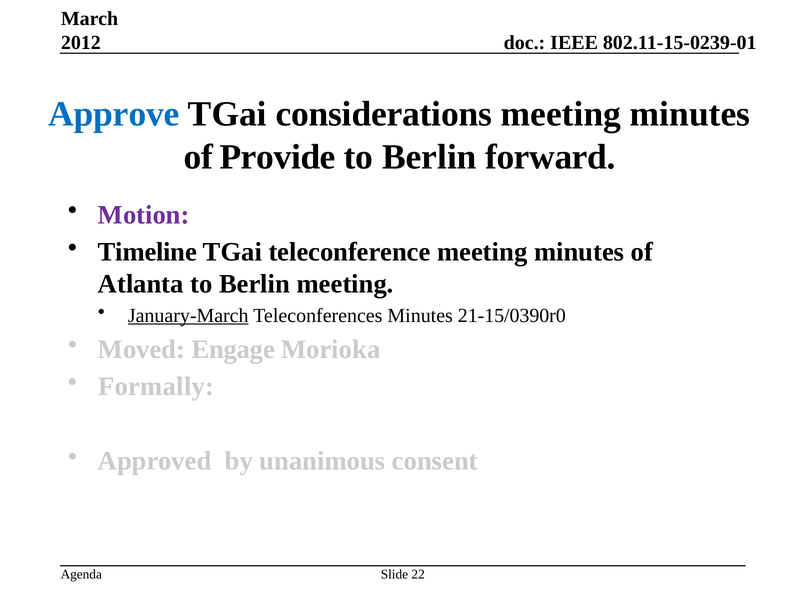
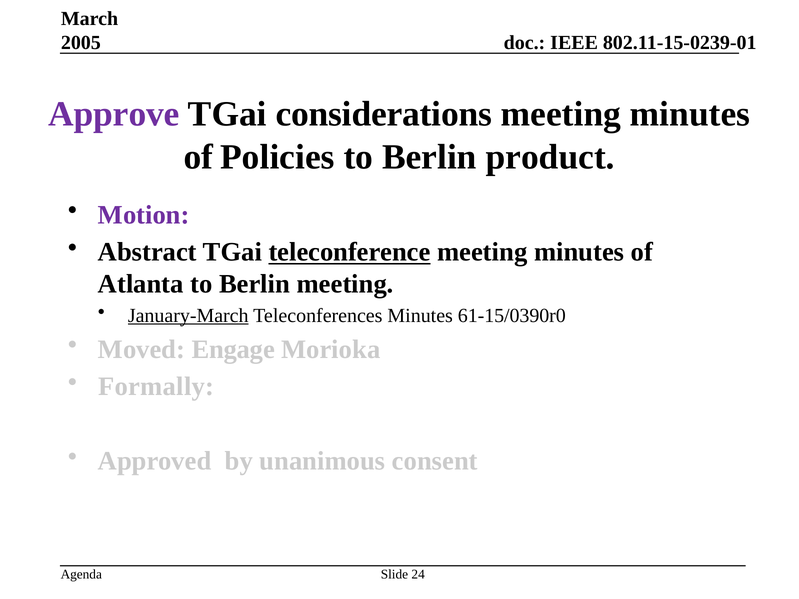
2012: 2012 -> 2005
Approve colour: blue -> purple
Provide: Provide -> Policies
forward: forward -> product
Timeline: Timeline -> Abstract
teleconference underline: none -> present
21-15/0390r0: 21-15/0390r0 -> 61-15/0390r0
22: 22 -> 24
